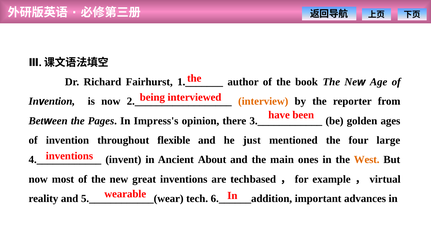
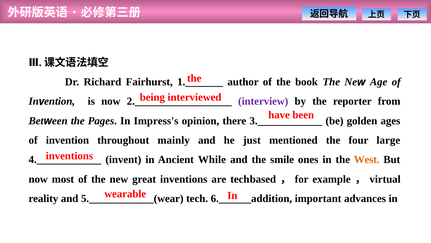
interview colour: orange -> purple
flexible: flexible -> mainly
About: About -> While
main: main -> smile
